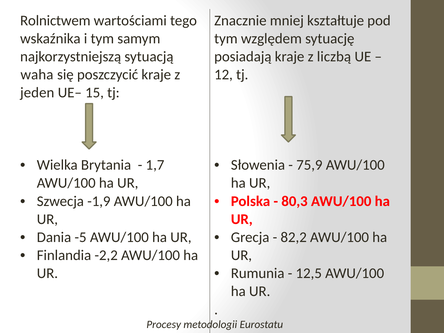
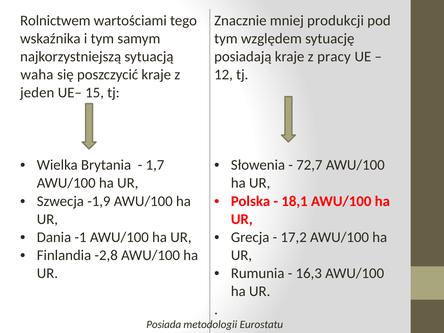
kształtuje: kształtuje -> produkcji
liczbą: liczbą -> pracy
75,9: 75,9 -> 72,7
80,3: 80,3 -> 18,1
-5: -5 -> -1
82,2: 82,2 -> 17,2
-2,2: -2,2 -> -2,8
12,5: 12,5 -> 16,3
Procesy: Procesy -> Posiada
